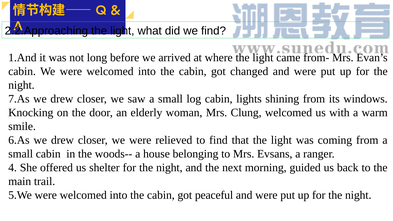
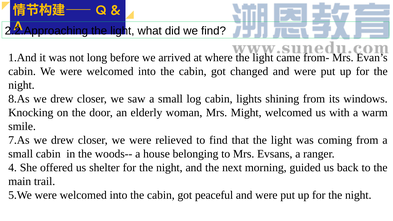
7.As: 7.As -> 8.As
Clung: Clung -> Might
6.As: 6.As -> 7.As
